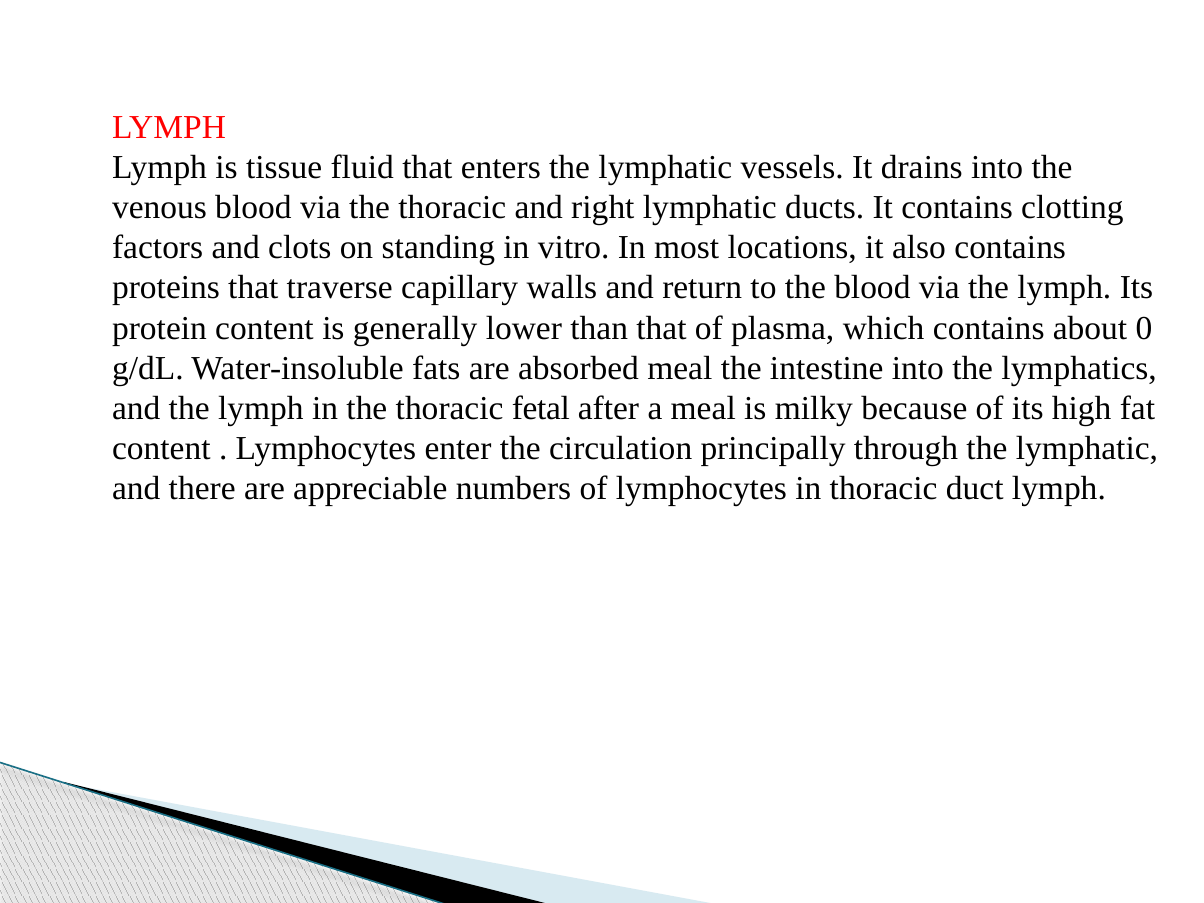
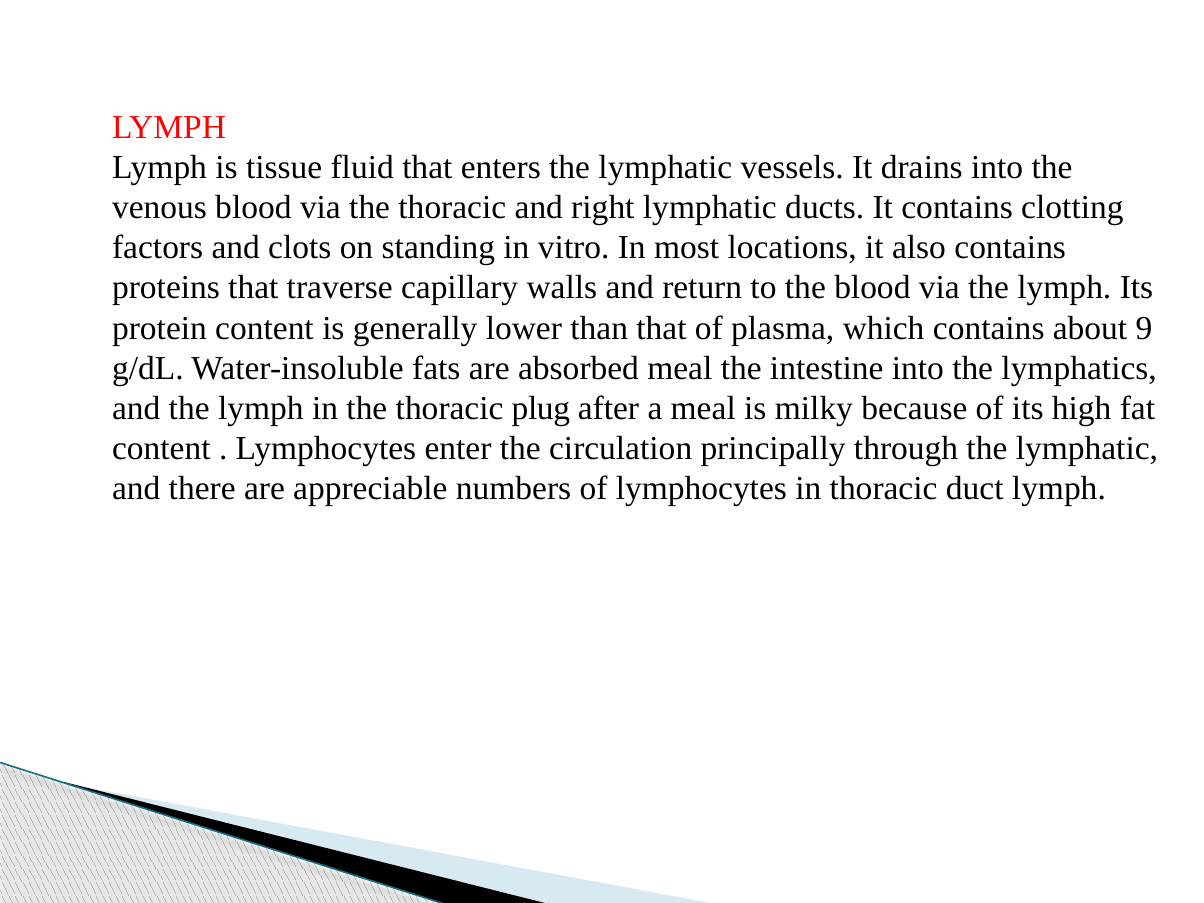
0: 0 -> 9
fetal: fetal -> plug
